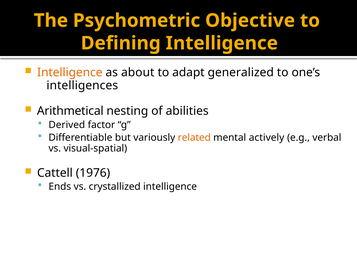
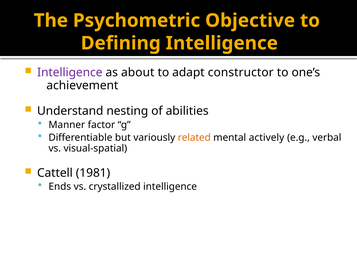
Intelligence at (70, 72) colour: orange -> purple
generalized: generalized -> constructor
intelligences: intelligences -> achievement
Arithmetical: Arithmetical -> Understand
Derived: Derived -> Manner
1976: 1976 -> 1981
